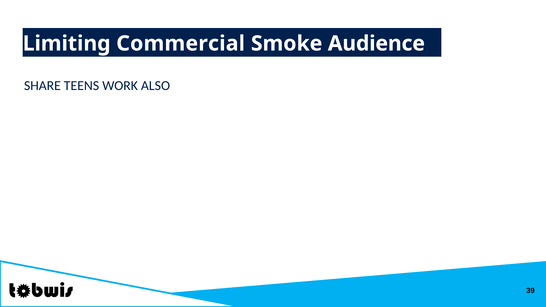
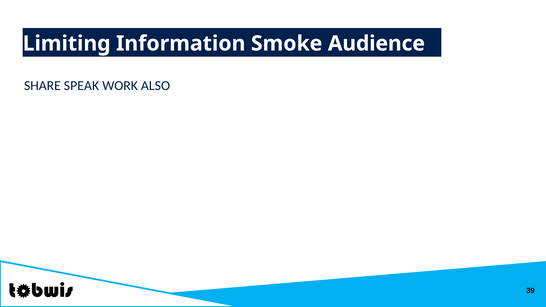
Commercial: Commercial -> Information
TEENS: TEENS -> SPEAK
